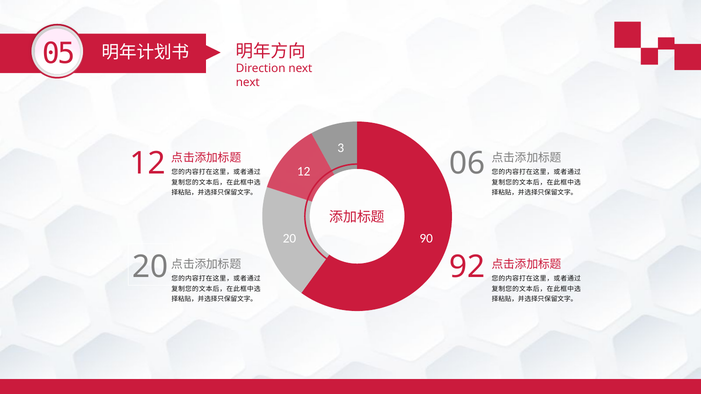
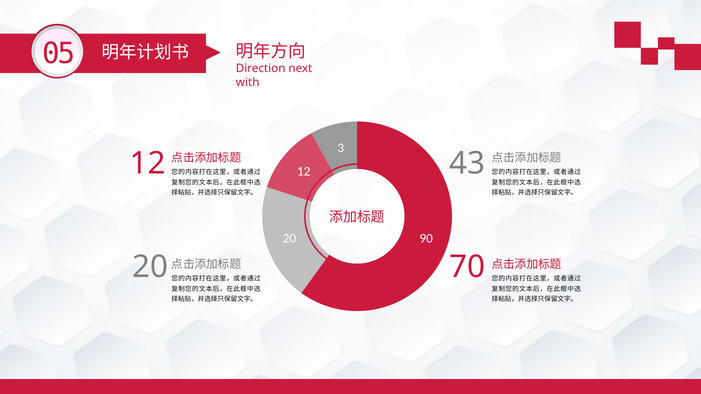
next at (248, 82): next -> with
06: 06 -> 43
92: 92 -> 70
